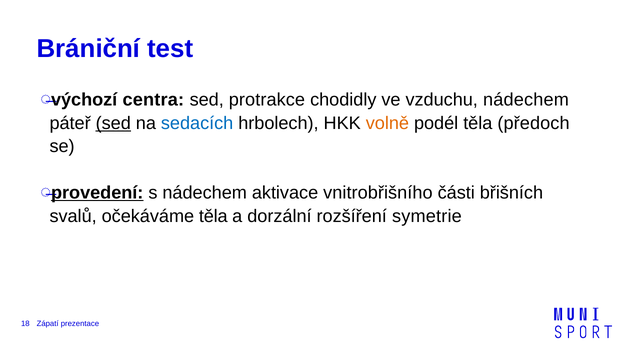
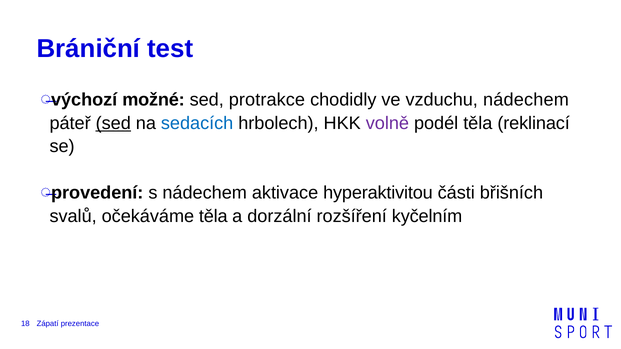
centra: centra -> možné
volně colour: orange -> purple
předoch: předoch -> reklinací
provedení underline: present -> none
vnitrobřišního: vnitrobřišního -> hyperaktivitou
symetrie: symetrie -> kyčelním
